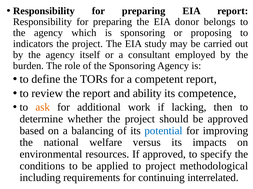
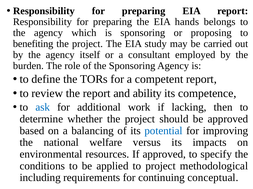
donor: donor -> hands
indicators: indicators -> benefiting
ask colour: orange -> blue
interrelated: interrelated -> conceptual
